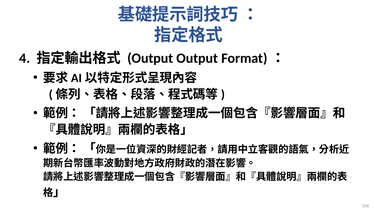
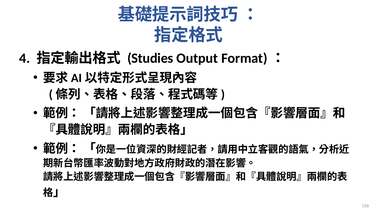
Output at (150, 58): Output -> Studies
